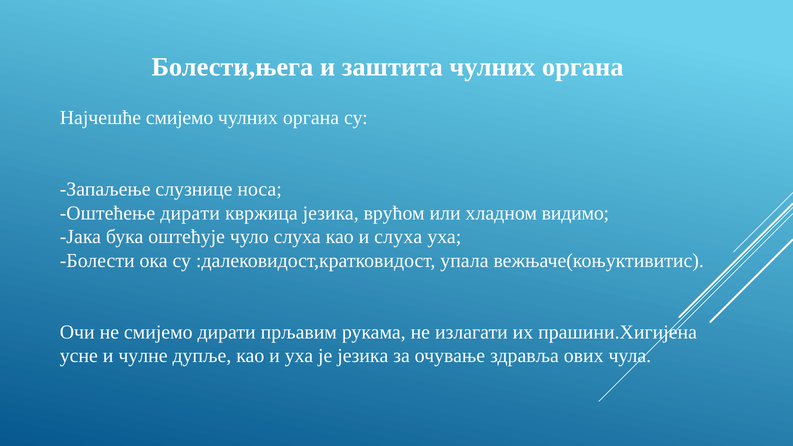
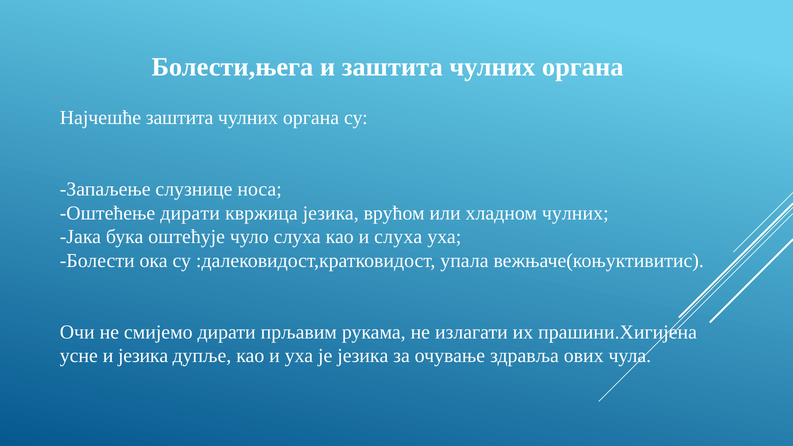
Најчешће смијемо: смијемо -> заштита
хладном видимо: видимо -> чулних
и чулне: чулне -> језика
